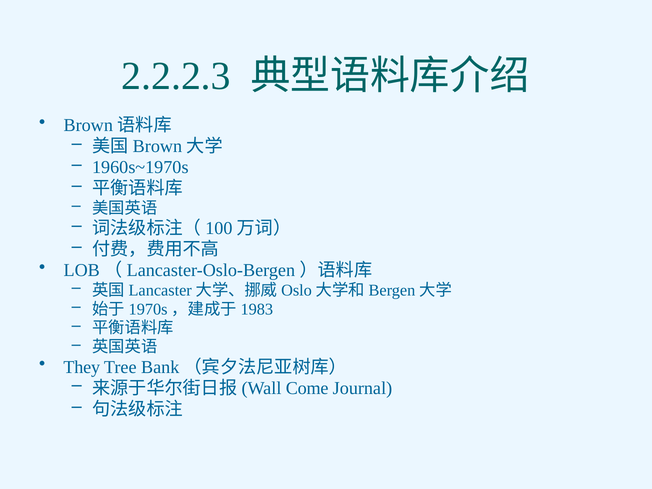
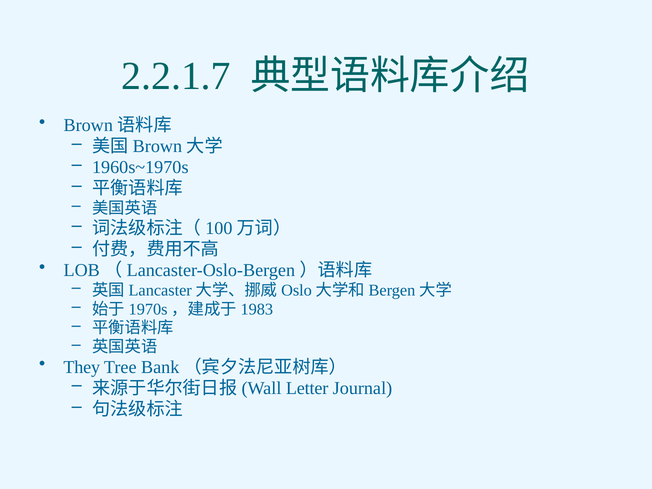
2.2.2.3: 2.2.2.3 -> 2.2.1.7
Come: Come -> Letter
